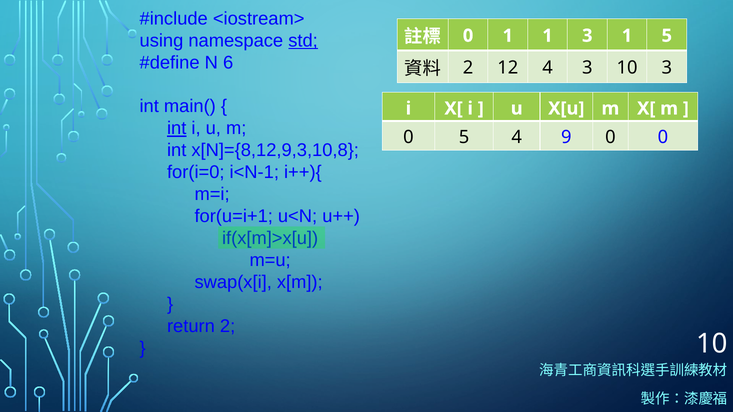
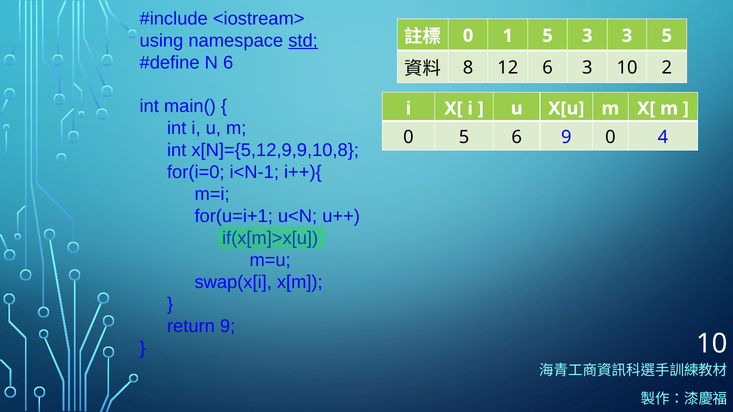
1 1: 1 -> 5
3 1: 1 -> 3
2 at (468, 68): 2 -> 8
12 4: 4 -> 6
10 3: 3 -> 2
int at (177, 128) underline: present -> none
5 4: 4 -> 6
0 0: 0 -> 4
x[N]={8,12,9,3,10,8: x[N]={8,12,9,3,10,8 -> x[N]={5,12,9,9,10,8
return 2: 2 -> 9
